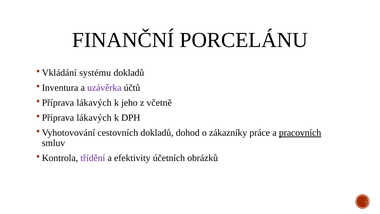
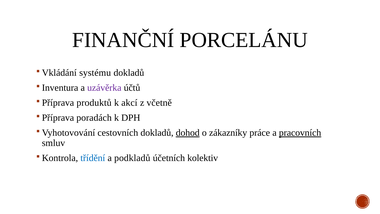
lákavých at (94, 103): lákavých -> produktů
jeho: jeho -> akcí
lákavých at (94, 118): lákavých -> poradách
dohod underline: none -> present
třídění colour: purple -> blue
efektivity: efektivity -> podkladů
obrázků: obrázků -> kolektiv
